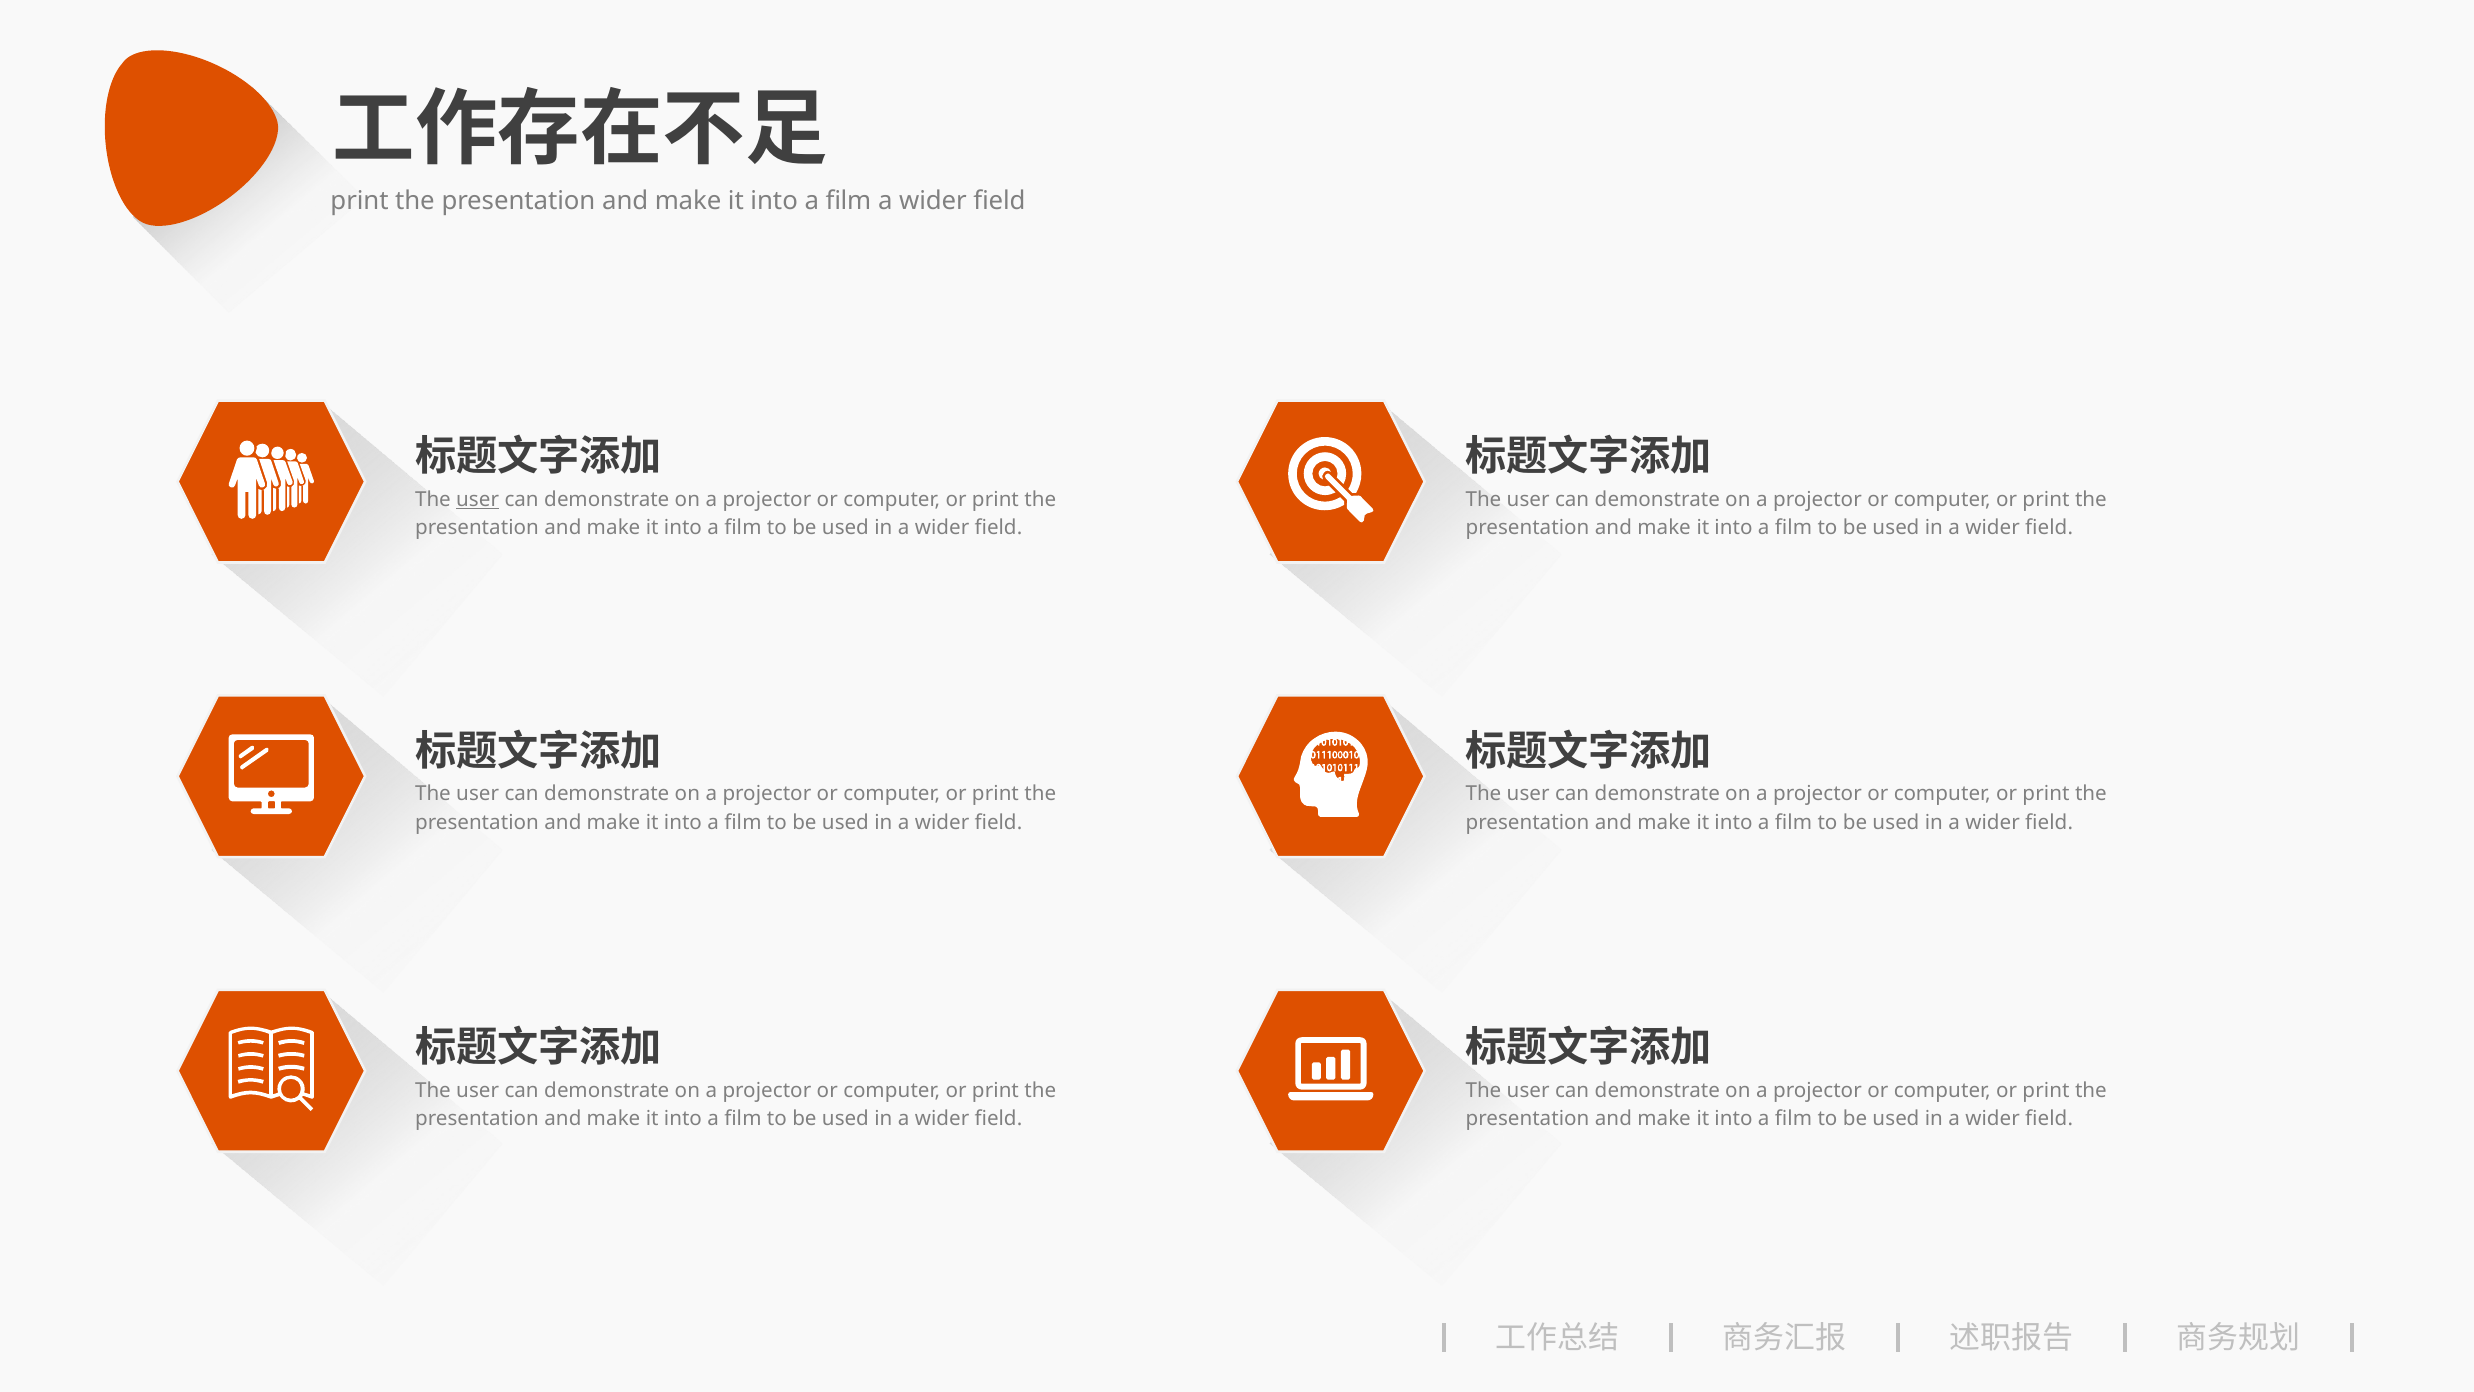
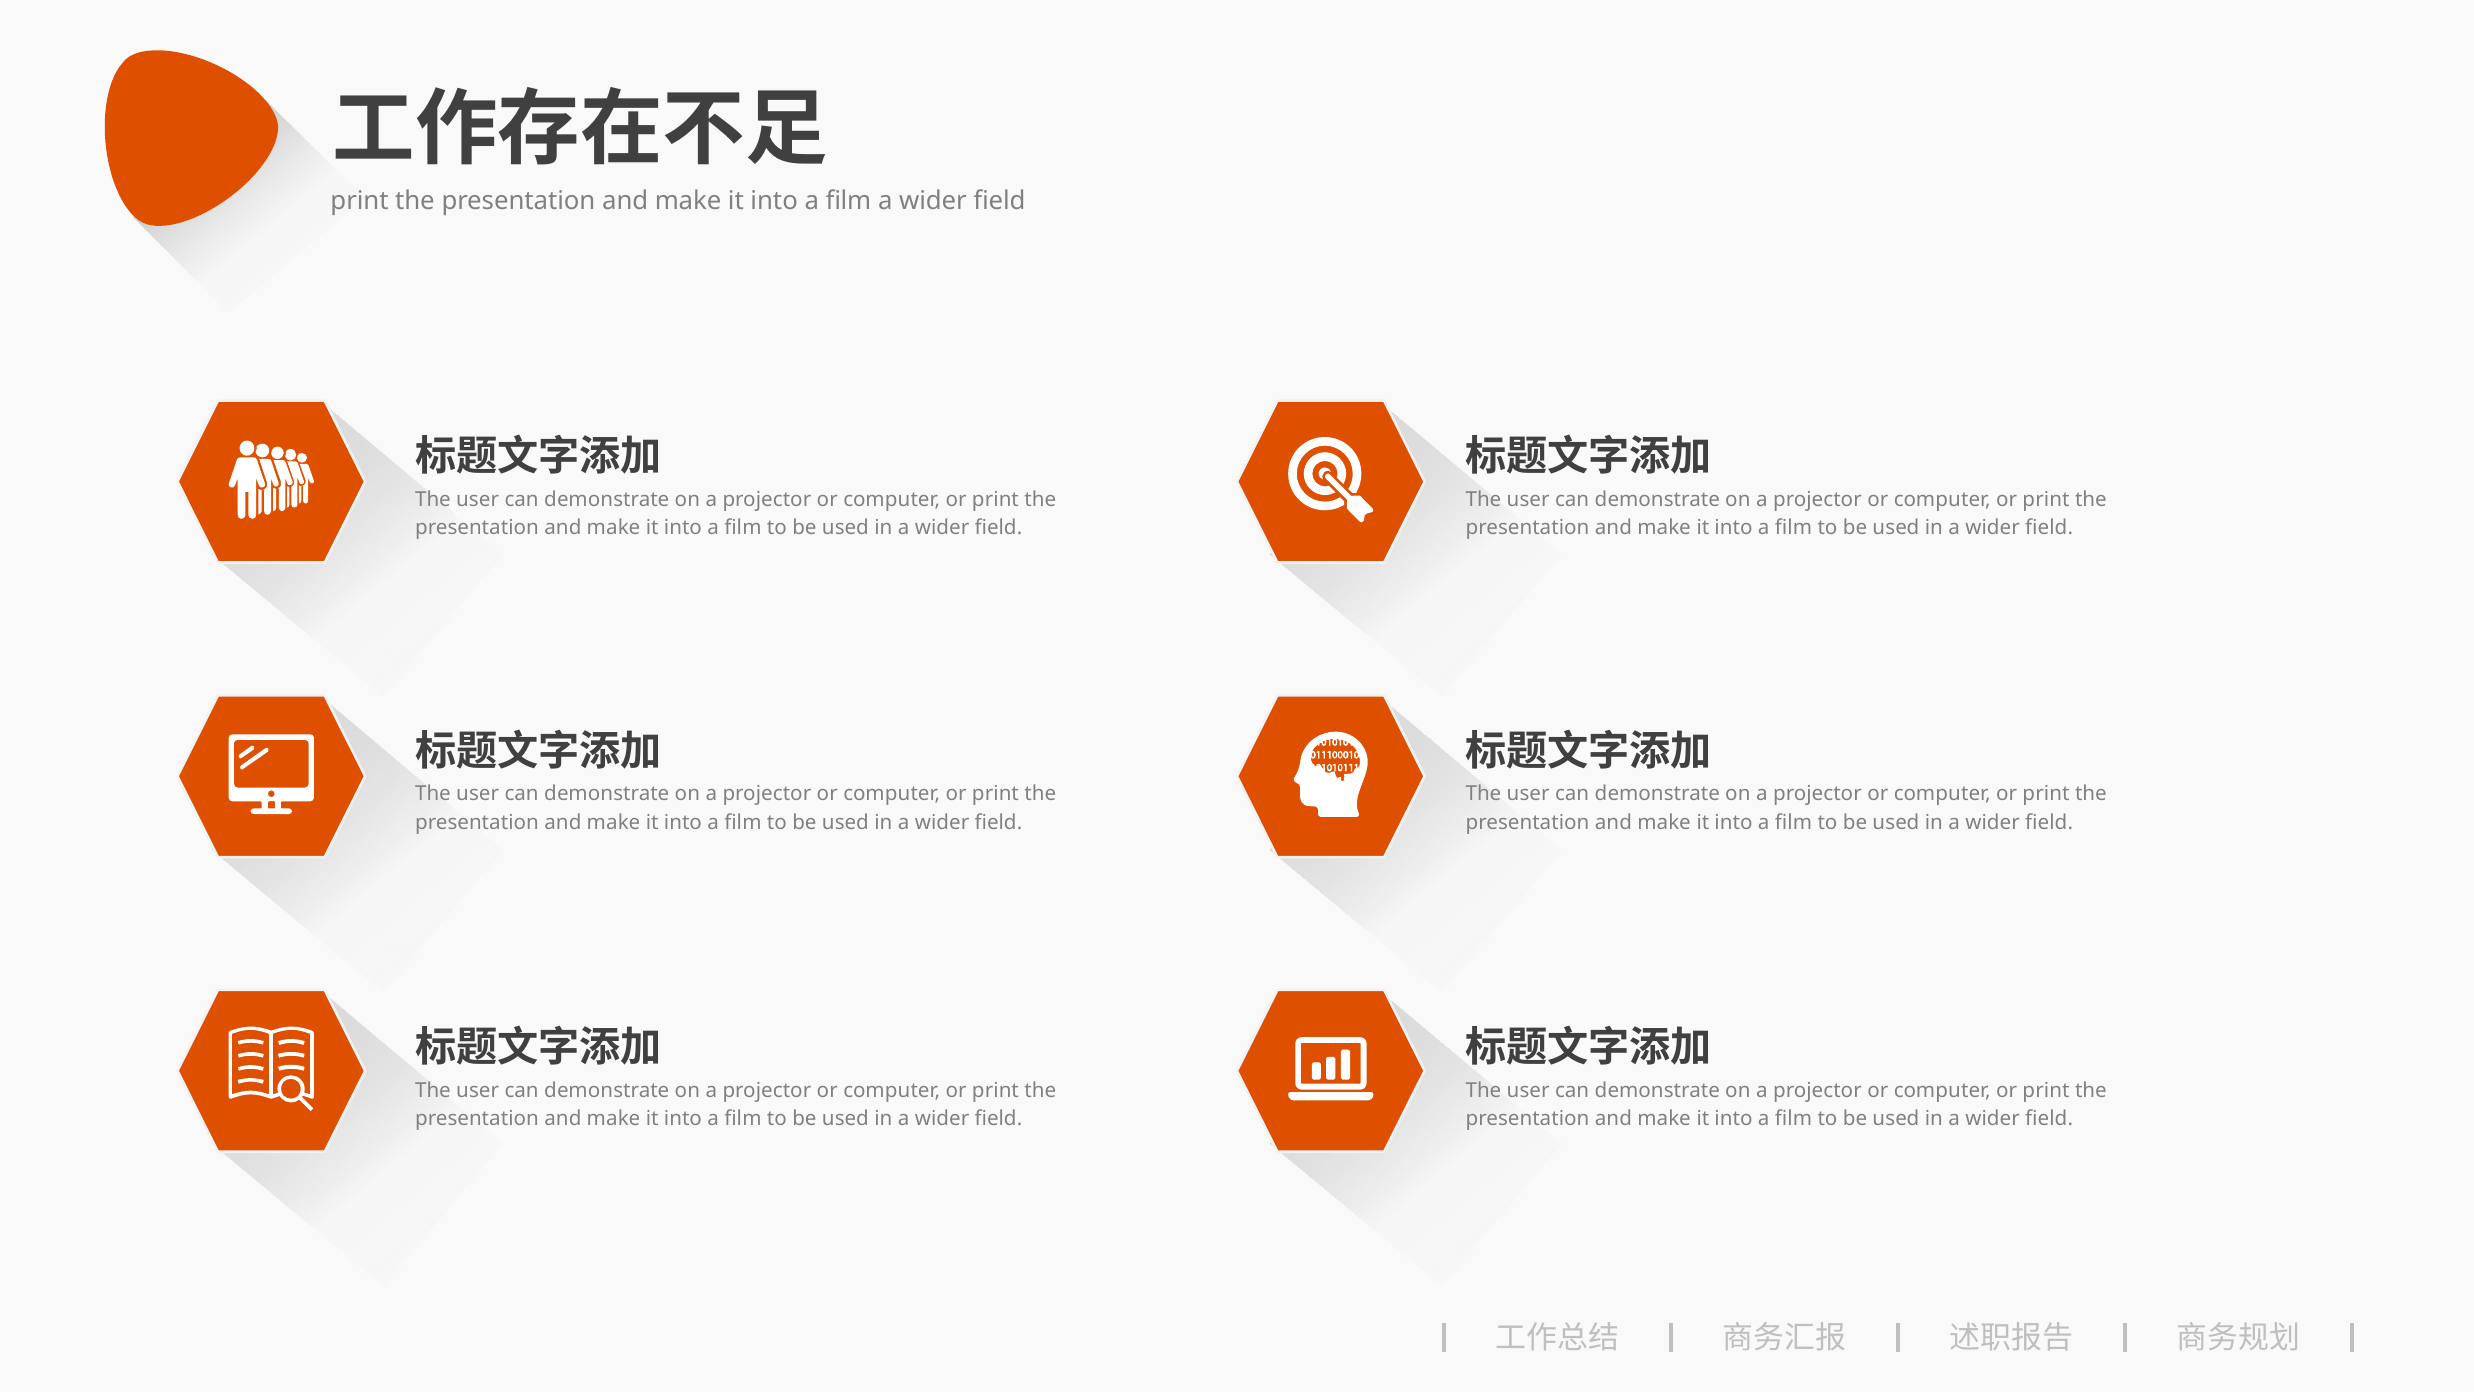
user at (478, 499) underline: present -> none
